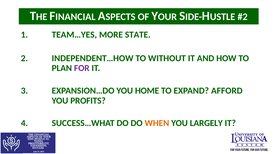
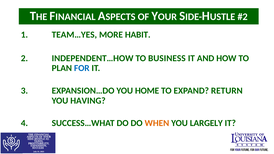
STATE: STATE -> HABIT
WITHOUT: WITHOUT -> BUSINESS
FOR colour: purple -> blue
AFFORD: AFFORD -> RETURN
PROFITS: PROFITS -> HAVING
